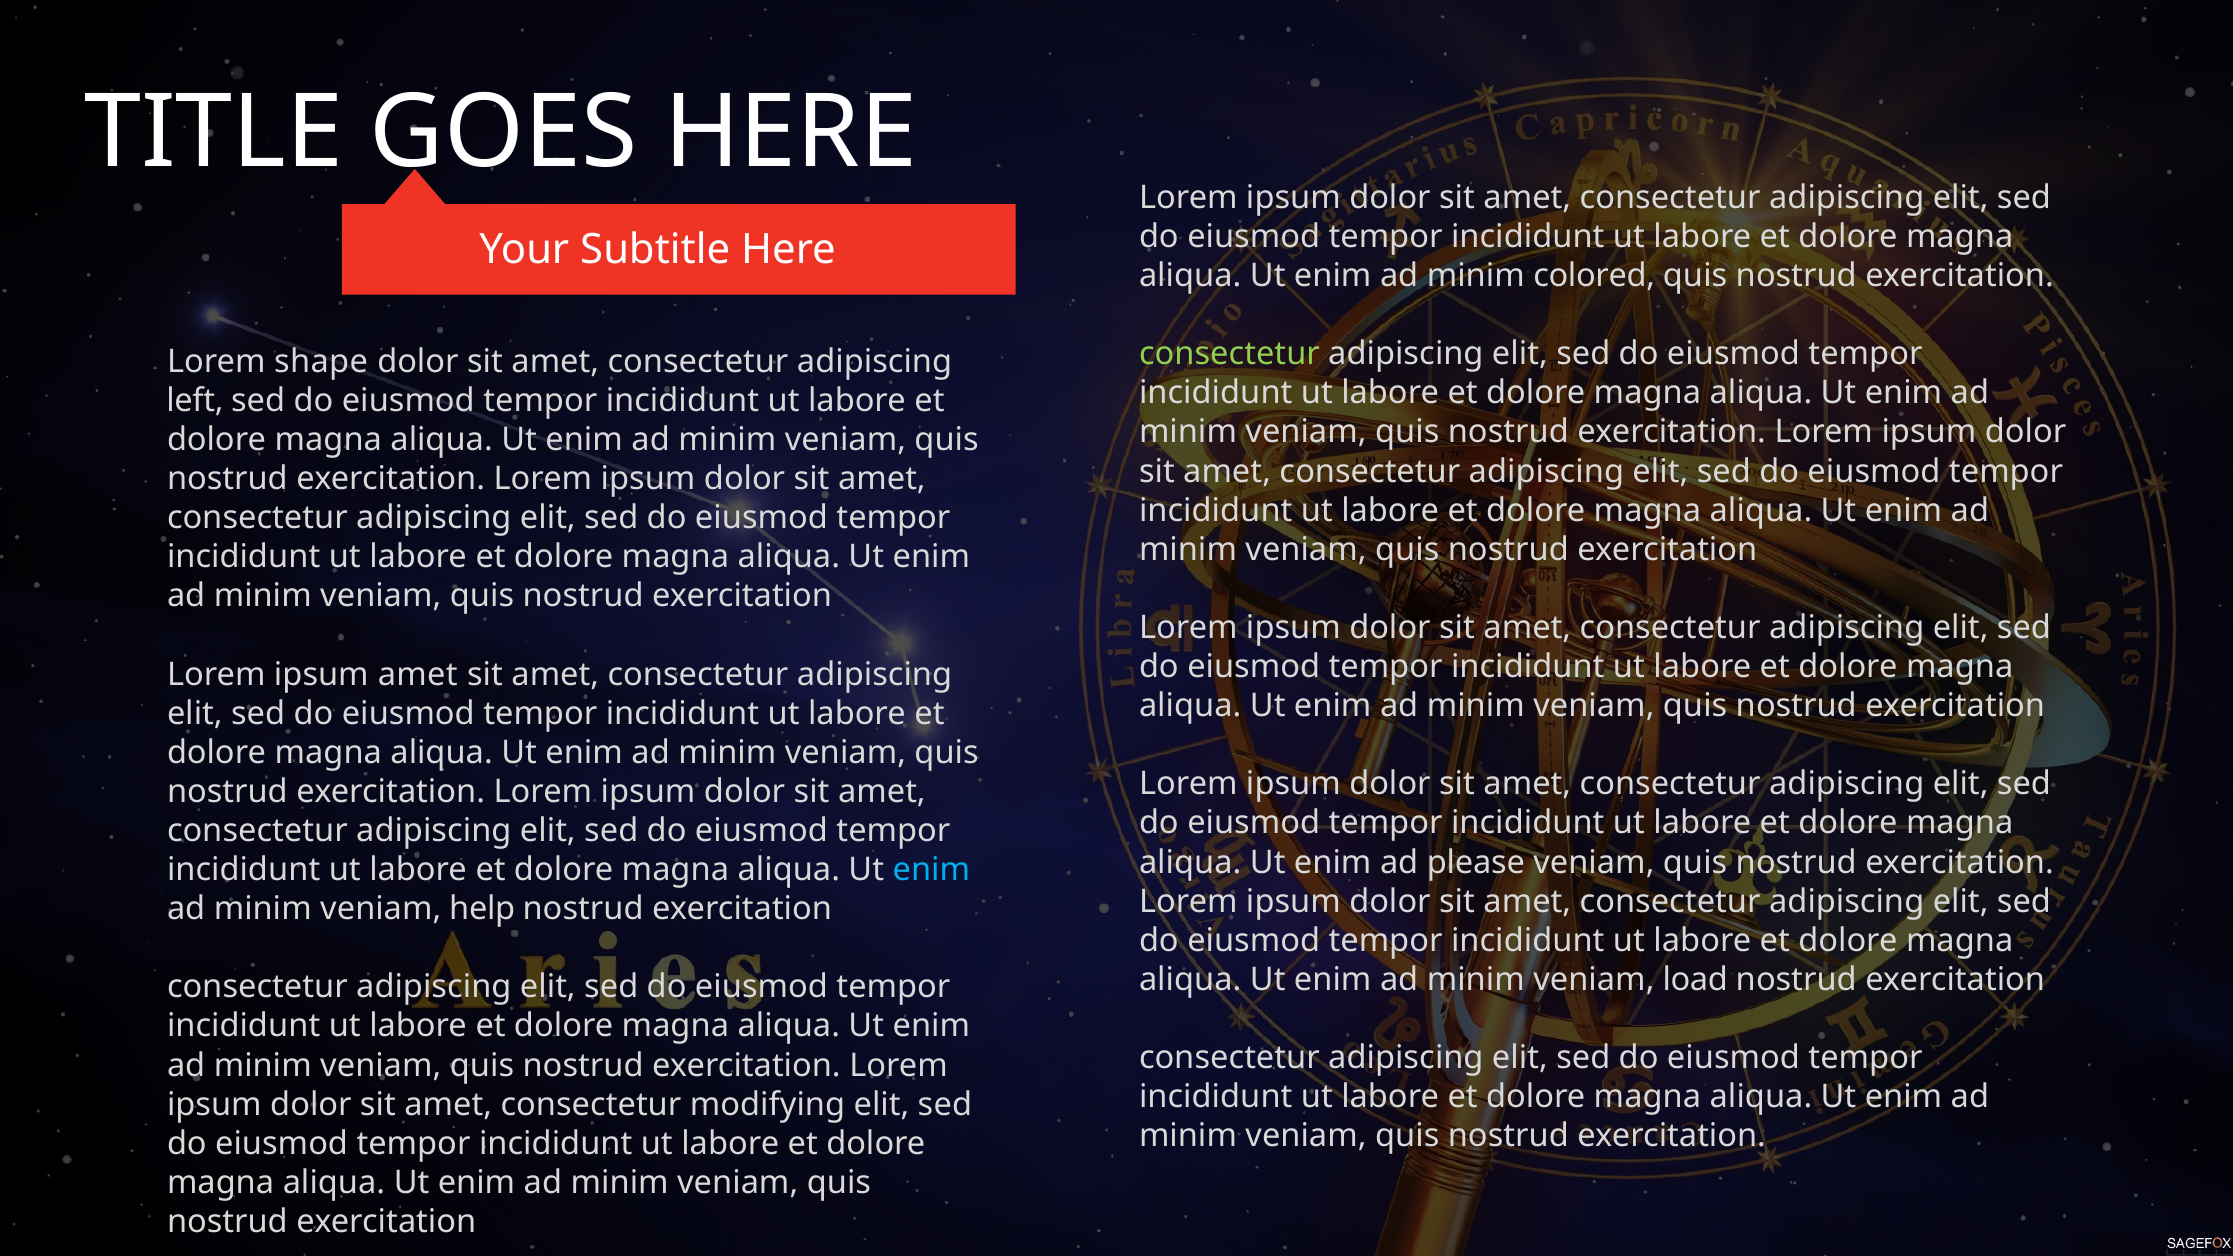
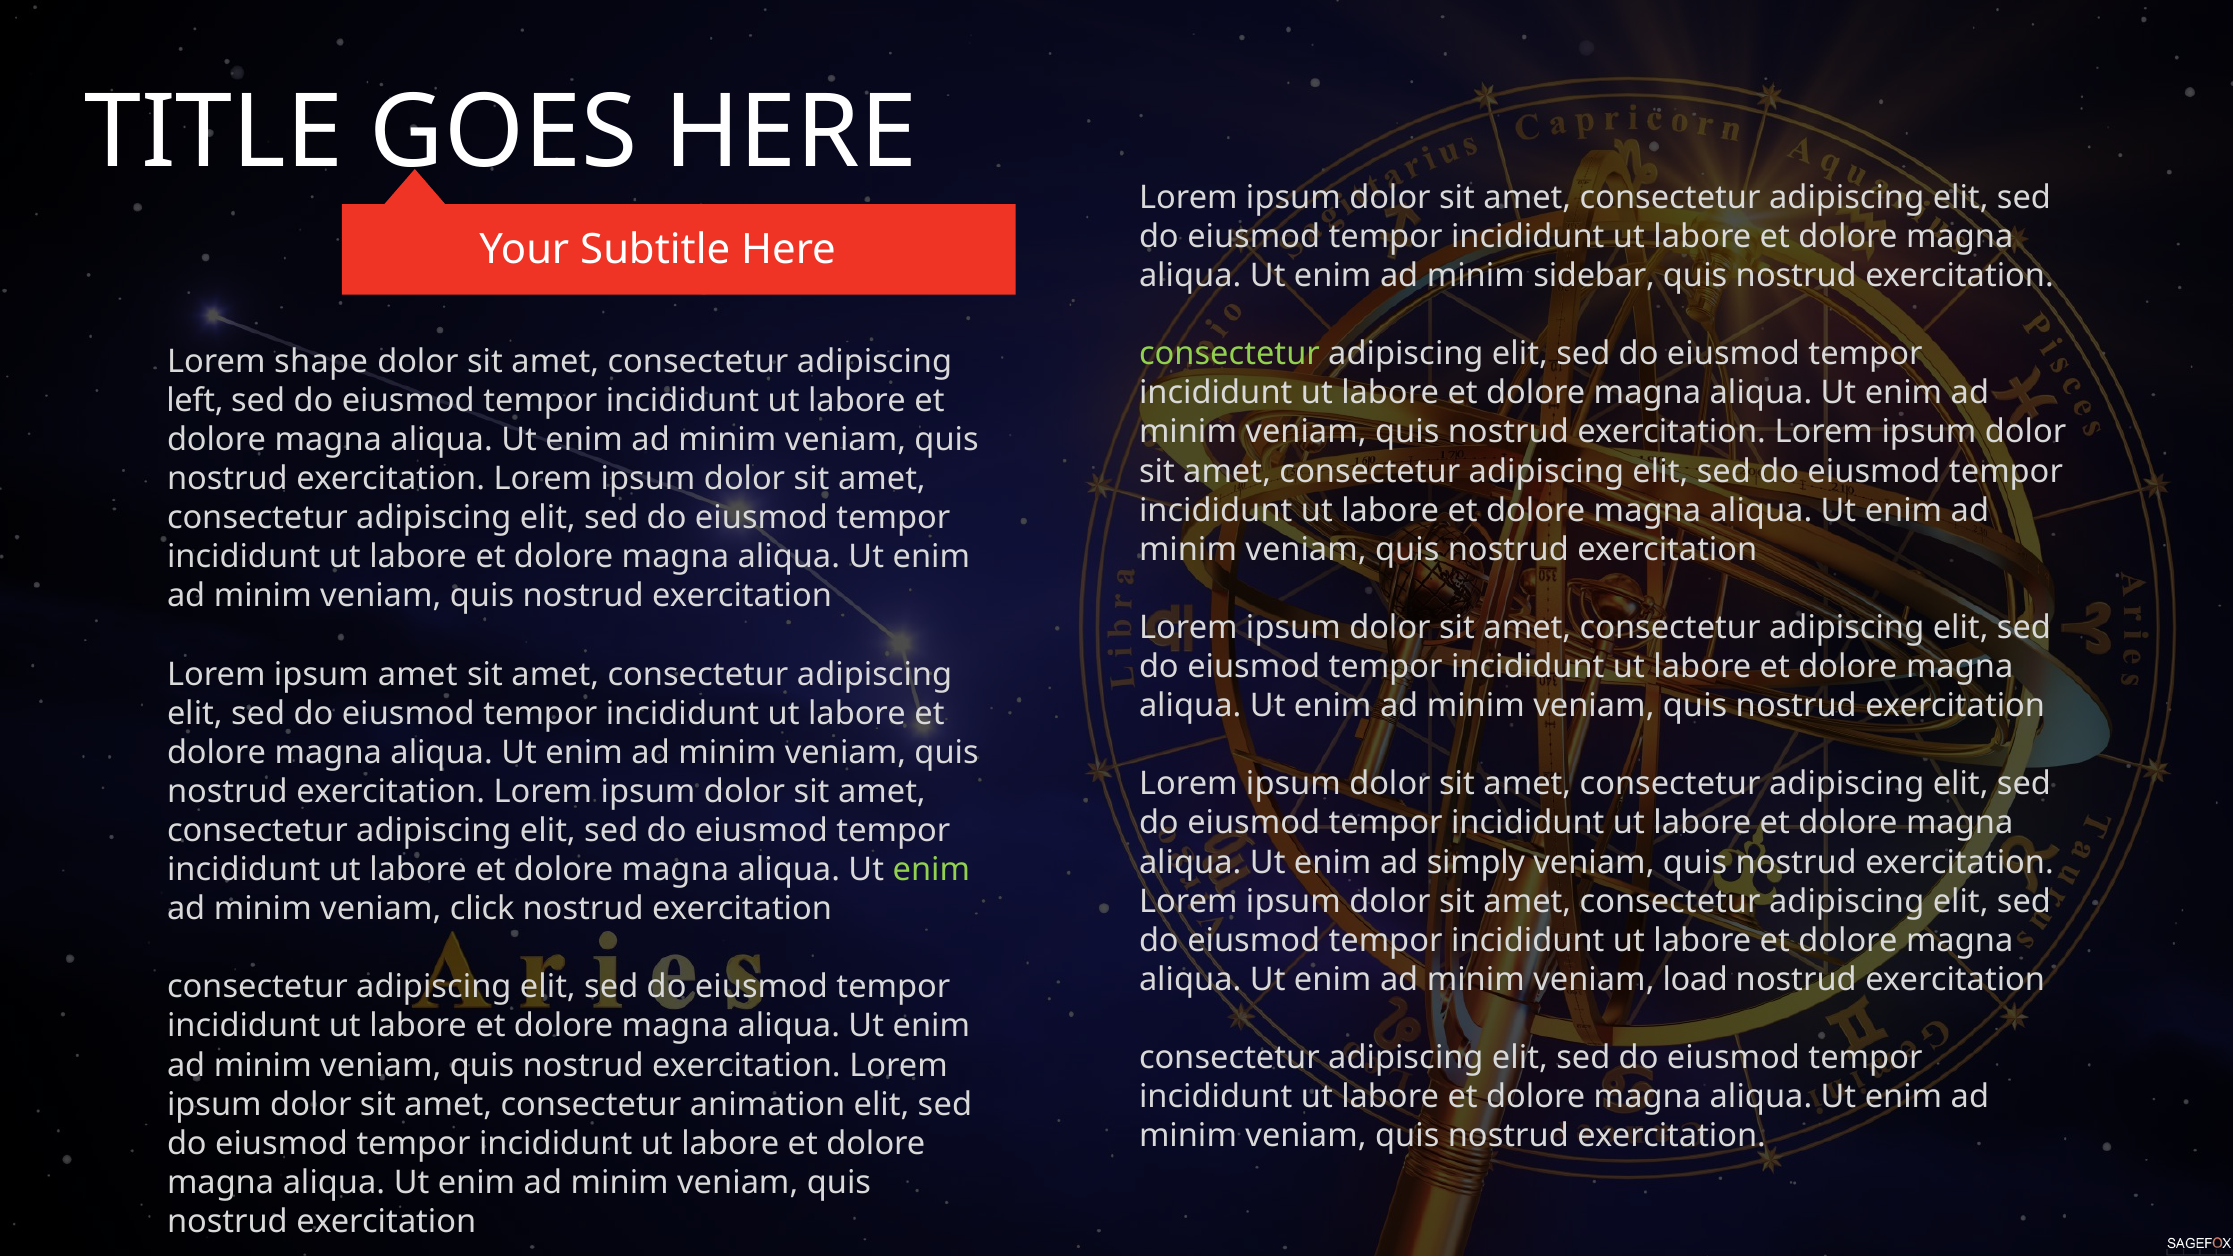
colored: colored -> sidebar
please: please -> simply
enim at (931, 870) colour: light blue -> light green
help: help -> click
modifying: modifying -> animation
